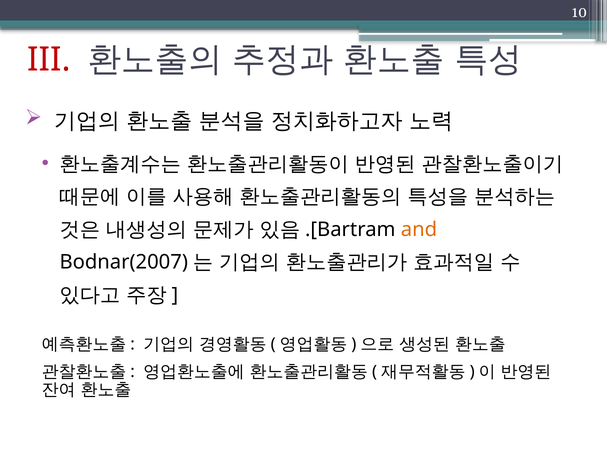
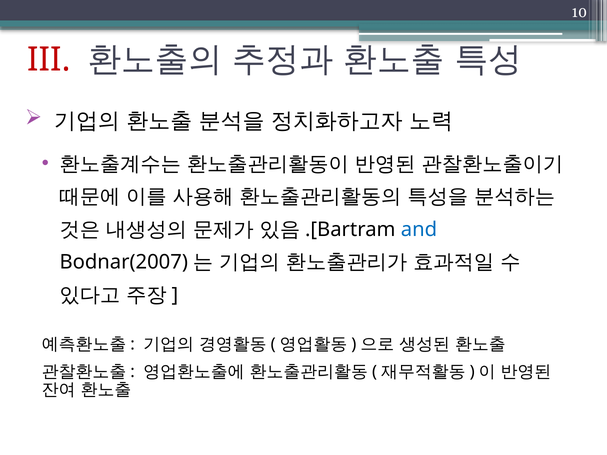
and colour: orange -> blue
